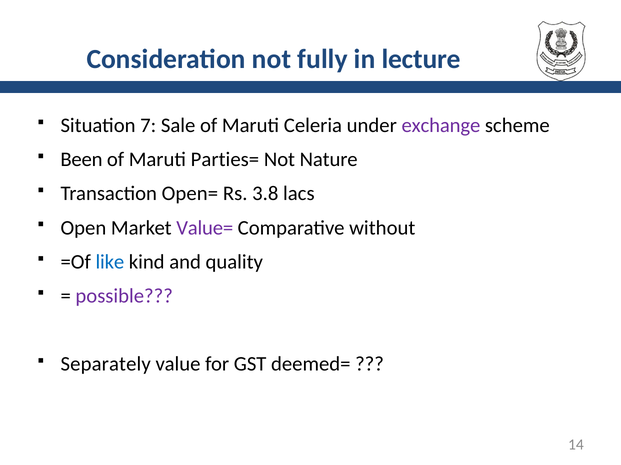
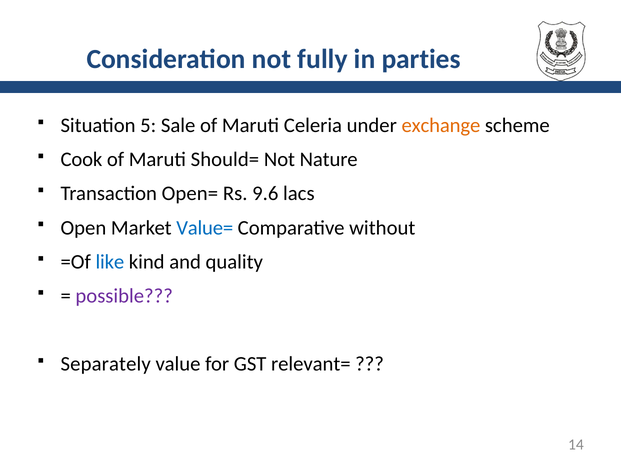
lecture: lecture -> parties
7: 7 -> 5
exchange colour: purple -> orange
Been: Been -> Cook
Parties=: Parties= -> Should=
3.8: 3.8 -> 9.6
Value= colour: purple -> blue
deemed=: deemed= -> relevant=
